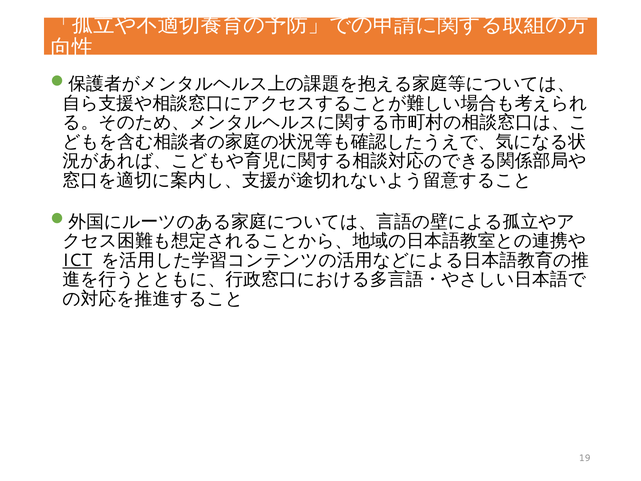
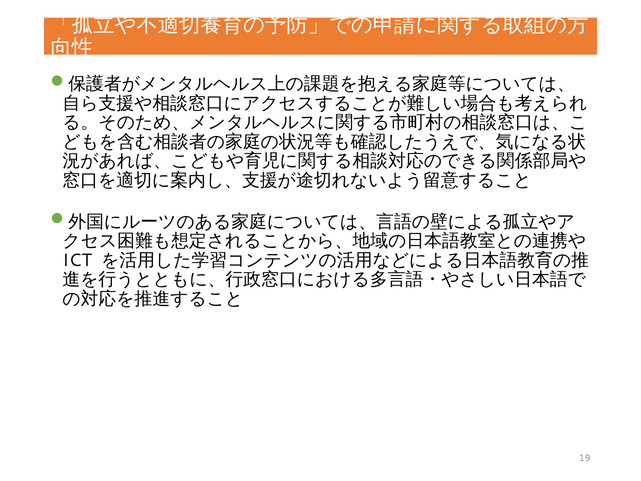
ICT underline: present -> none
